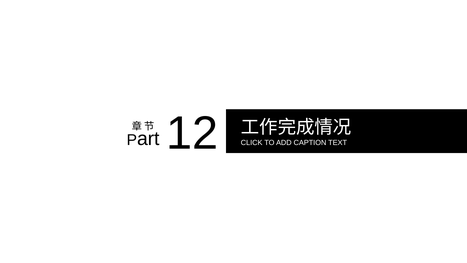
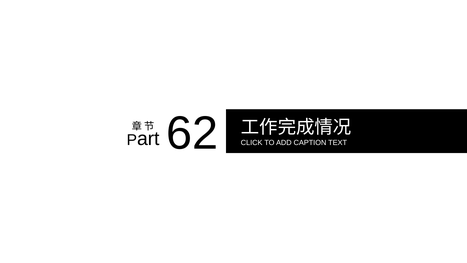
12: 12 -> 62
